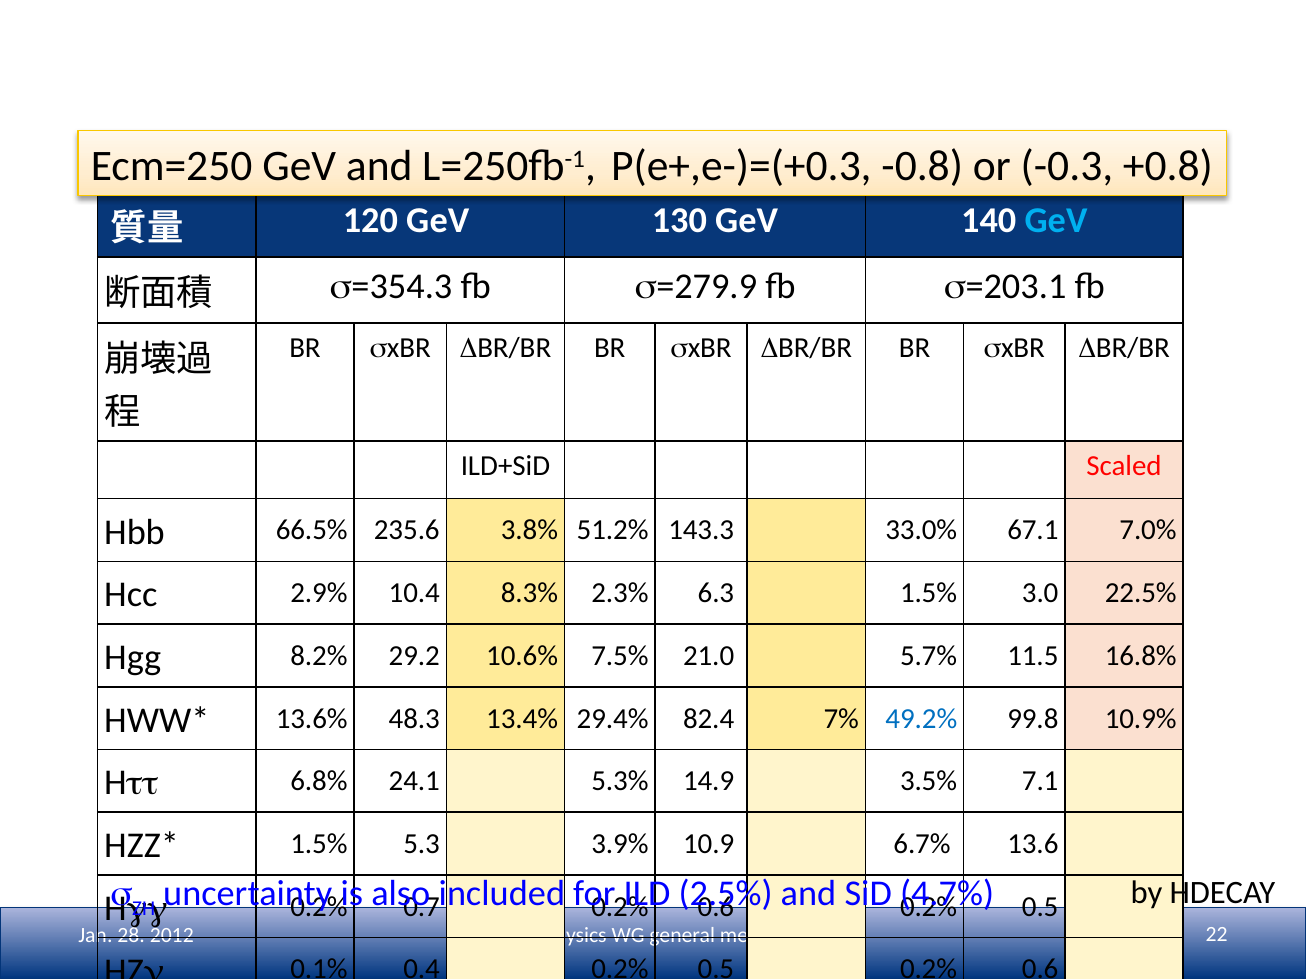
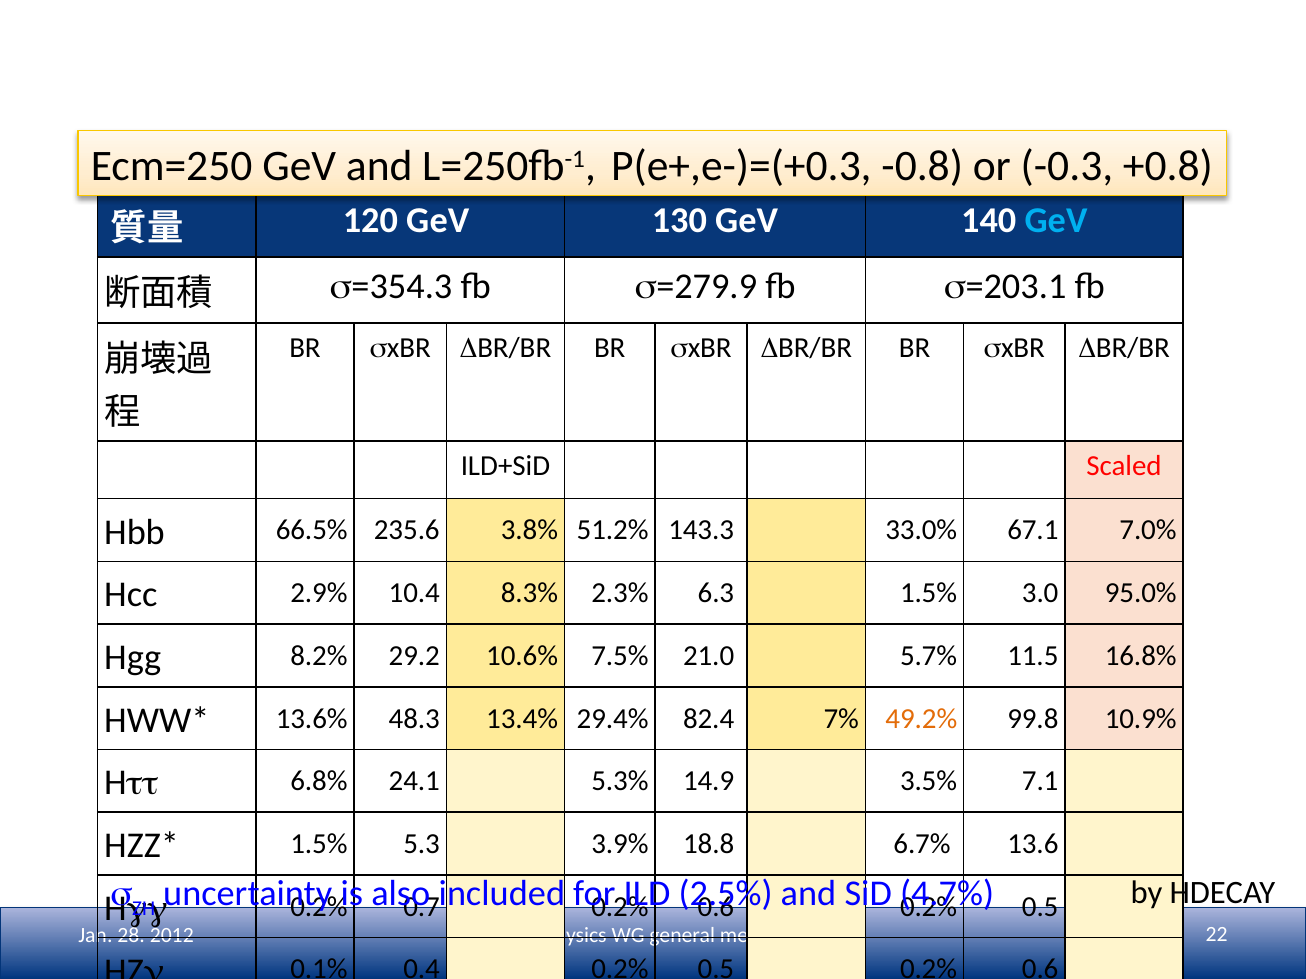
22.5%: 22.5% -> 95.0%
49.2% colour: blue -> orange
10.9: 10.9 -> 18.8
